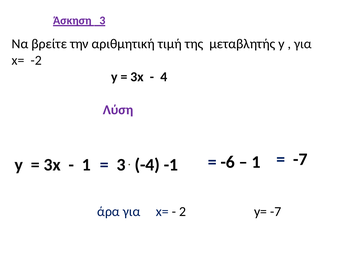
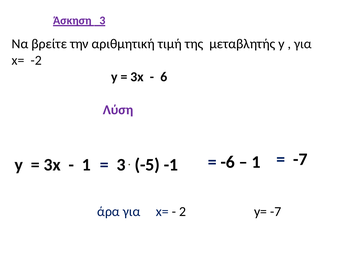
4: 4 -> 6
-4: -4 -> -5
